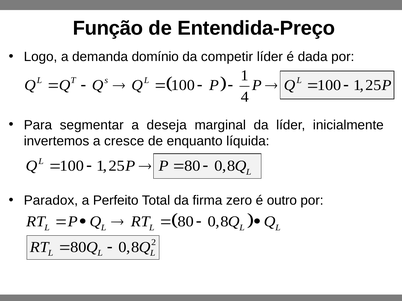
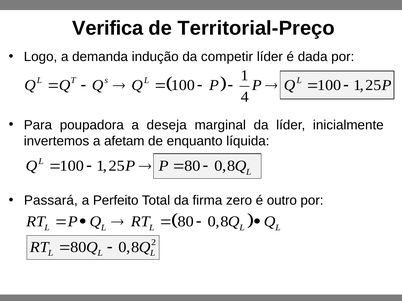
Função: Função -> Verifica
Entendida-Preço: Entendida-Preço -> Territorial-Preço
domínio: domínio -> indução
segmentar: segmentar -> poupadora
cresce: cresce -> afetam
Paradox: Paradox -> Passará
